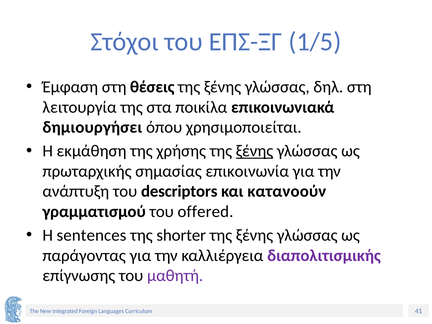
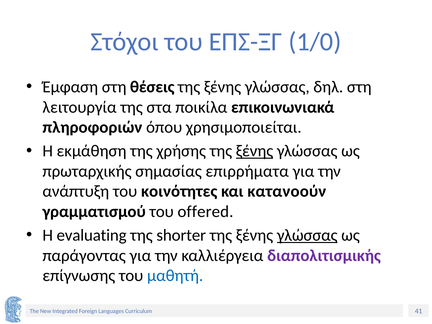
1/5: 1/5 -> 1/0
δημιουργήσει: δημιουργήσει -> πληροφοριών
επικοινωνία: επικοινωνία -> επιρρήματα
descriptors: descriptors -> κοινότητες
sentences: sentences -> evaluating
γλώσσας at (307, 235) underline: none -> present
μαθητή colour: purple -> blue
